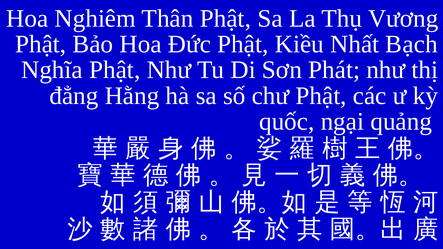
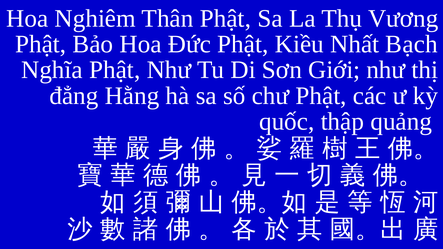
Phát: Phát -> Giới
ngại: ngại -> thập
